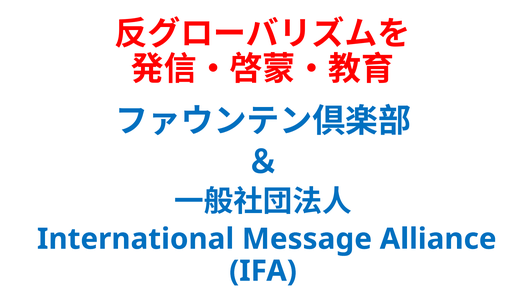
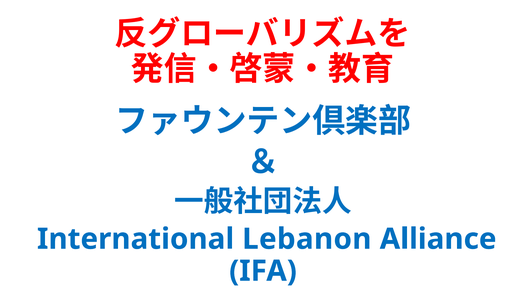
Message: Message -> Lebanon
